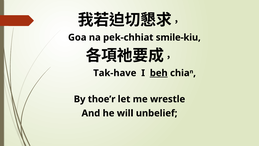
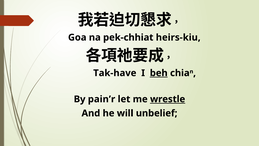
smile-kiu: smile-kiu -> heirs-kiu
thoe’r: thoe’r -> pain’r
wrestle underline: none -> present
